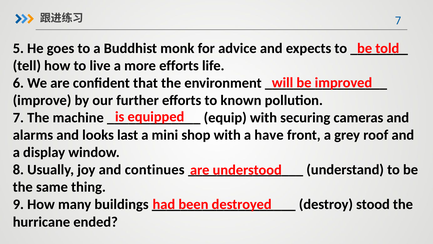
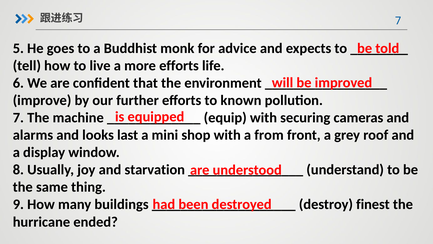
have: have -> from
continues: continues -> starvation
stood: stood -> finest
